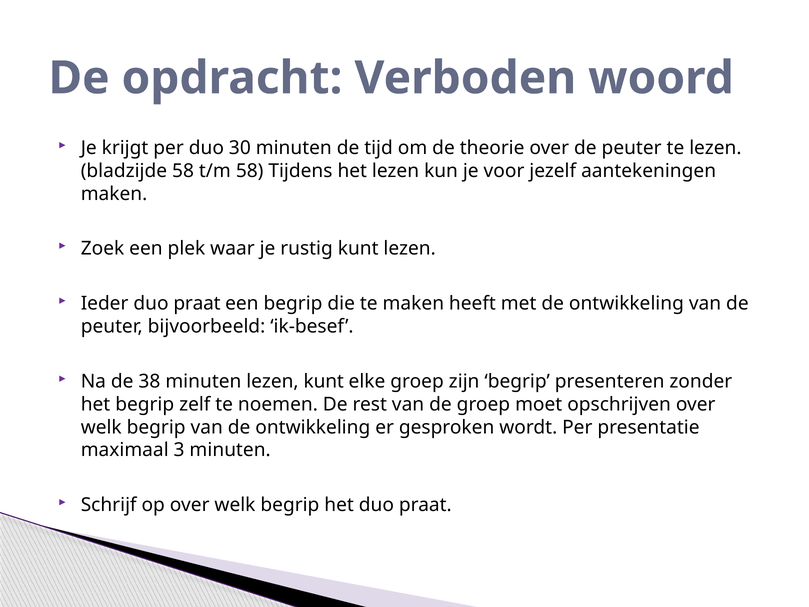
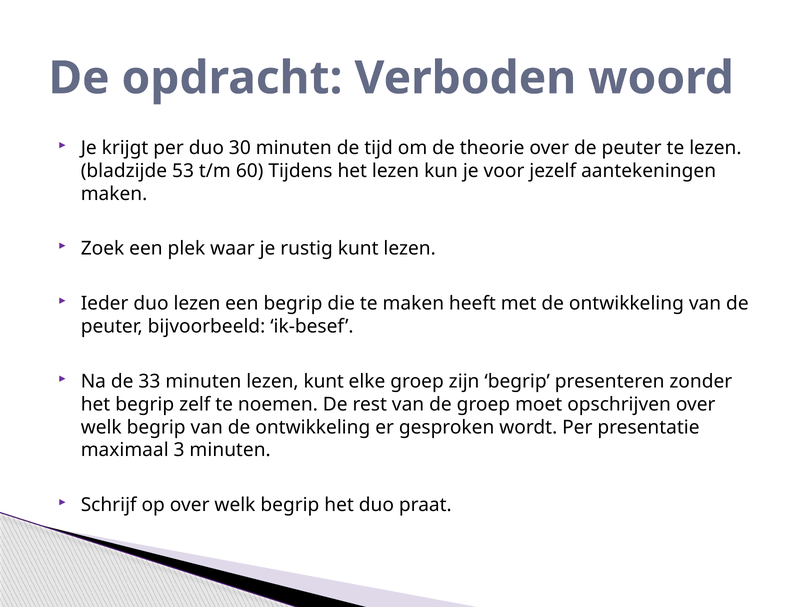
bladzijde 58: 58 -> 53
t/m 58: 58 -> 60
Ieder duo praat: praat -> lezen
38: 38 -> 33
